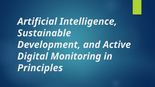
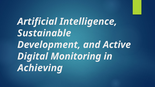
Principles: Principles -> Achieving
